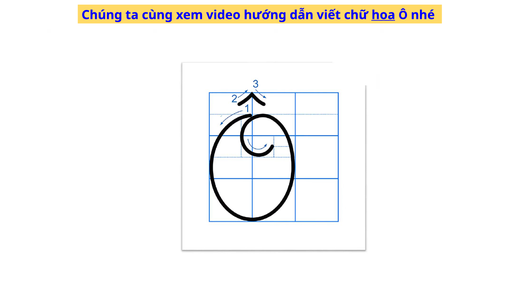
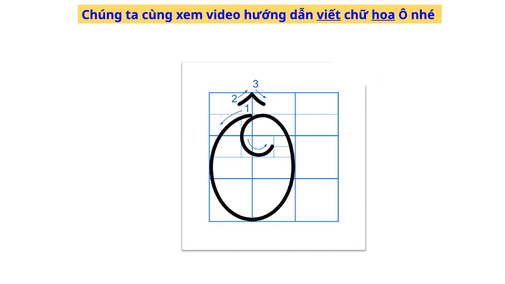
viết underline: none -> present
